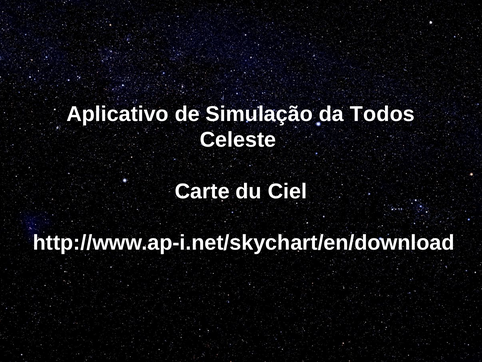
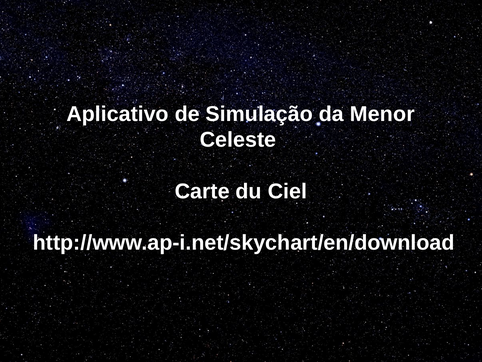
Todos: Todos -> Menor
